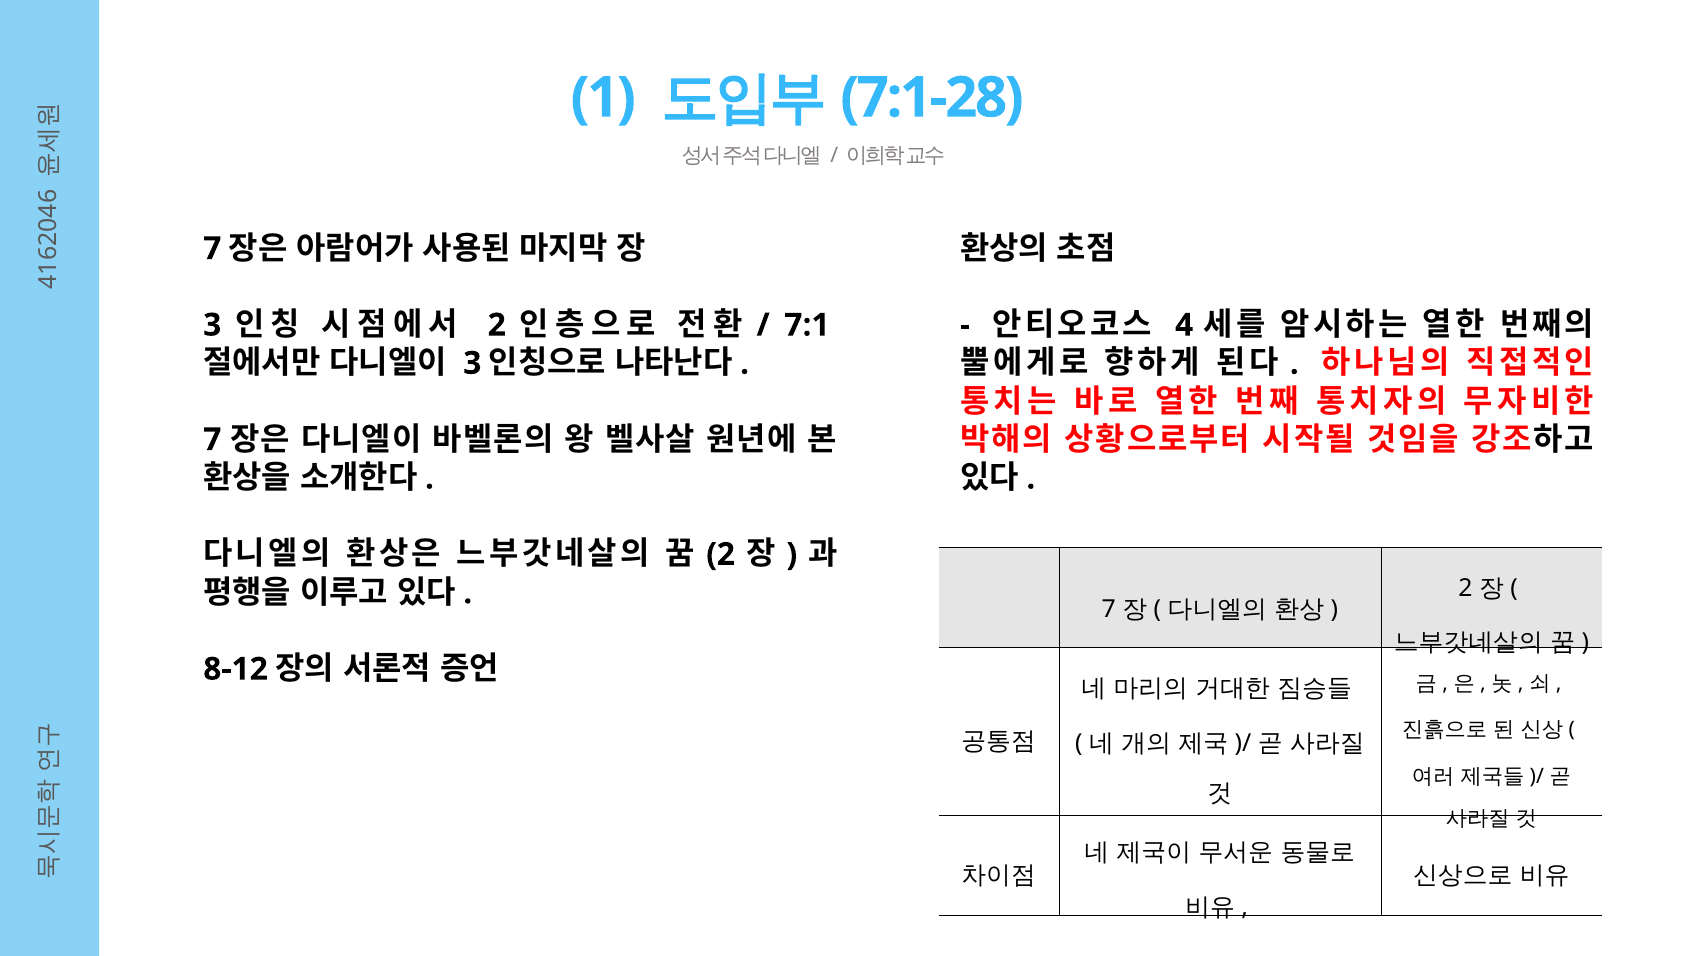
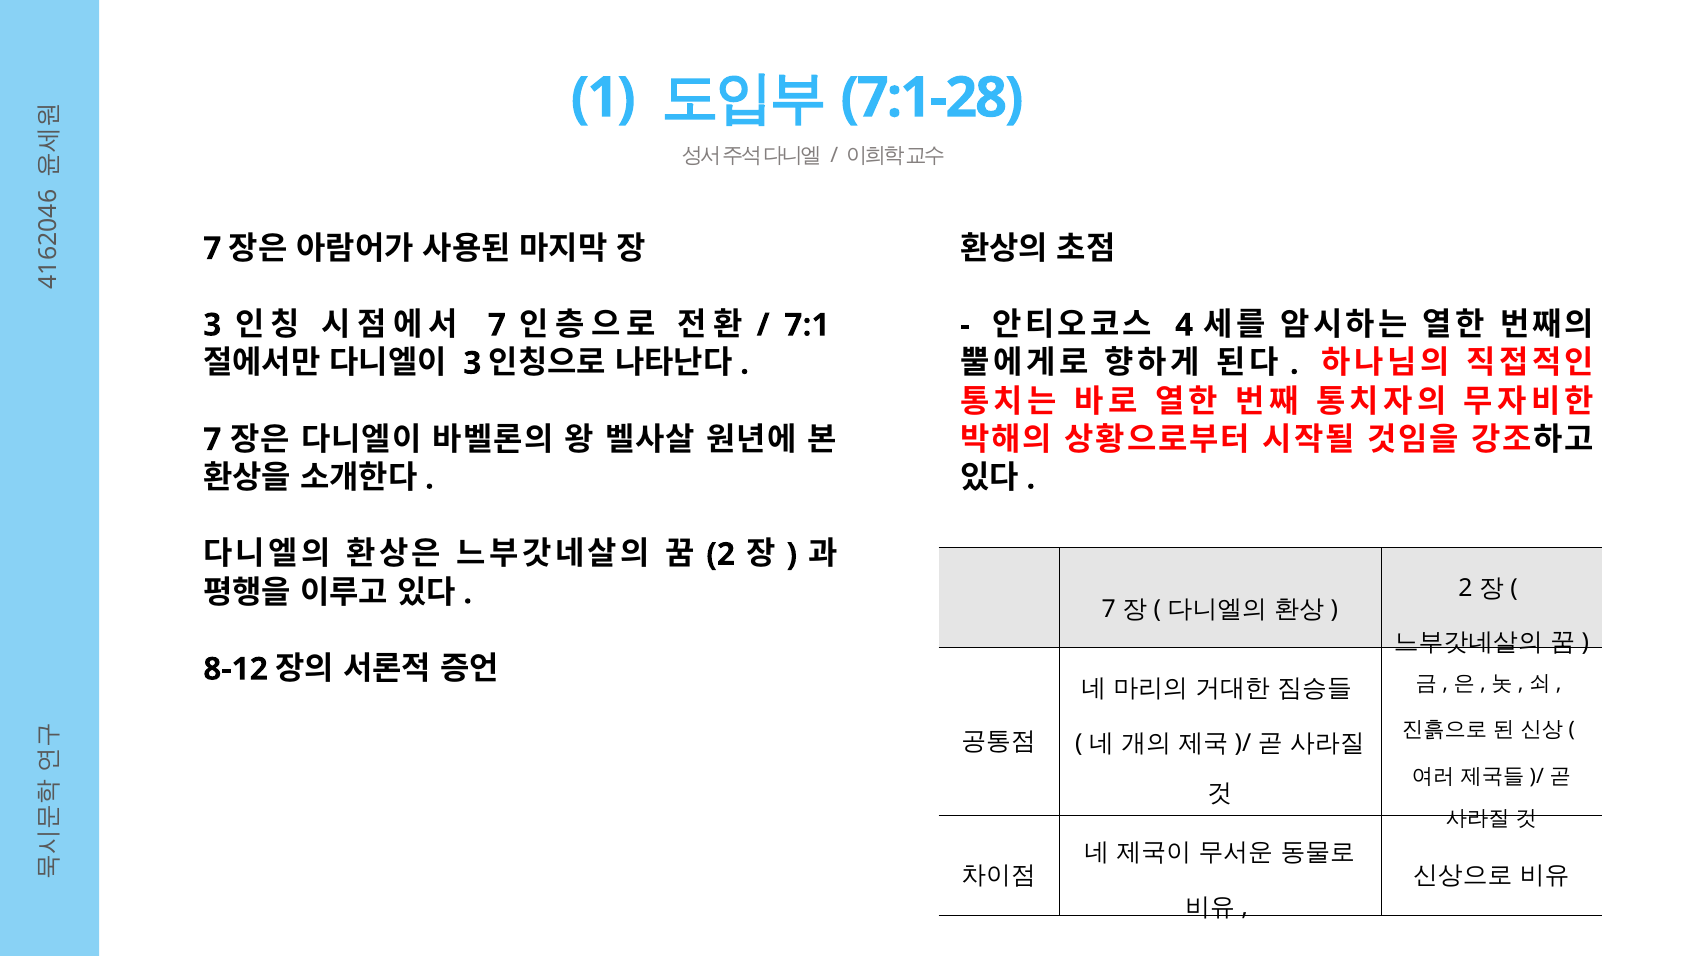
2 at (497, 325): 2 -> 7
